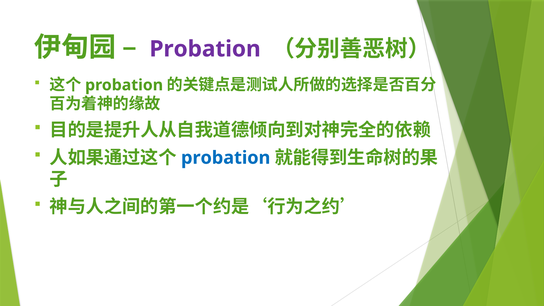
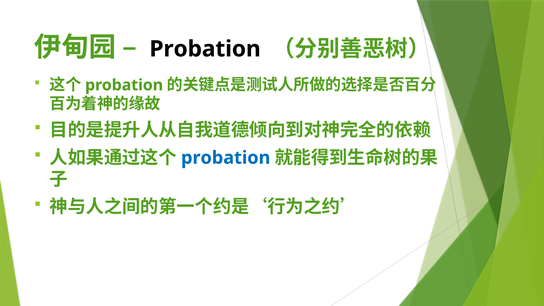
Probation at (205, 49) colour: purple -> black
